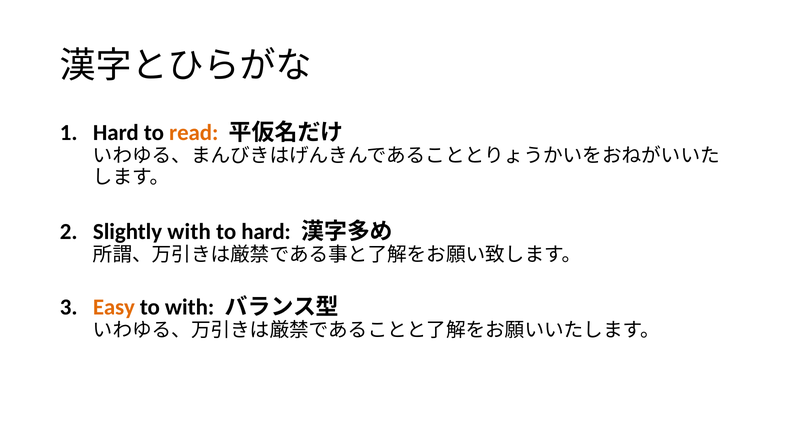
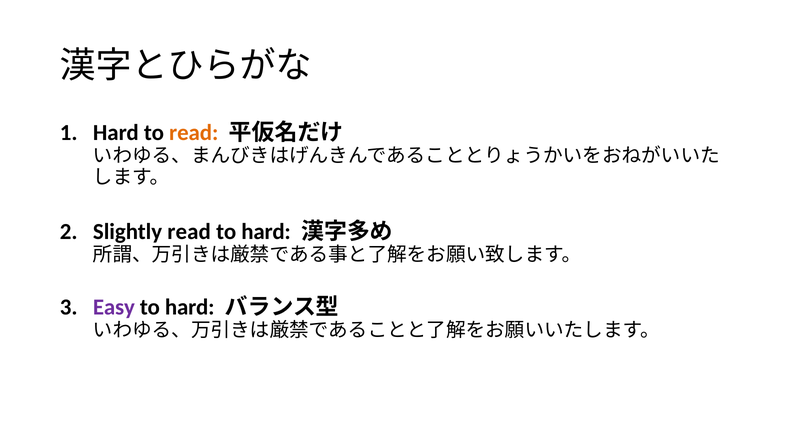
Slightly with: with -> read
Easy colour: orange -> purple
with at (190, 307): with -> hard
